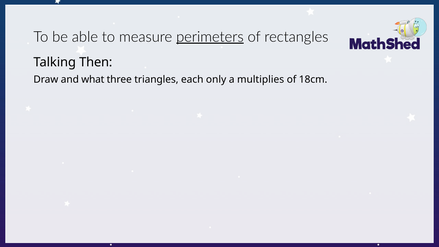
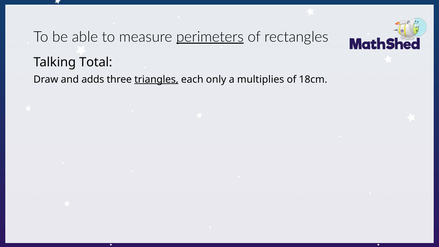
Then: Then -> Total
what: what -> adds
triangles underline: none -> present
